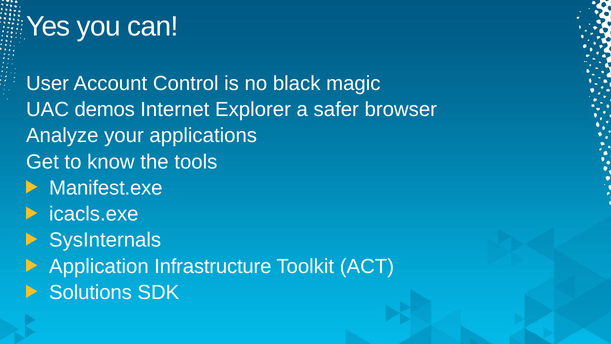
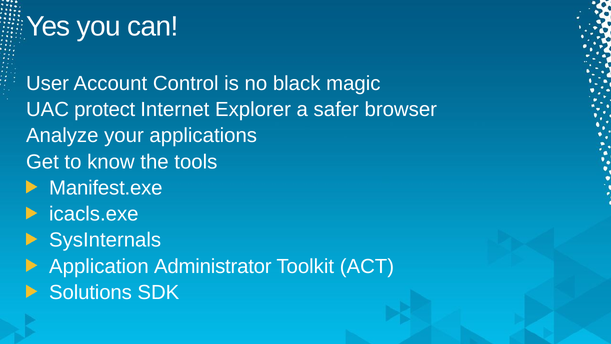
demos: demos -> protect
Infrastructure: Infrastructure -> Administrator
